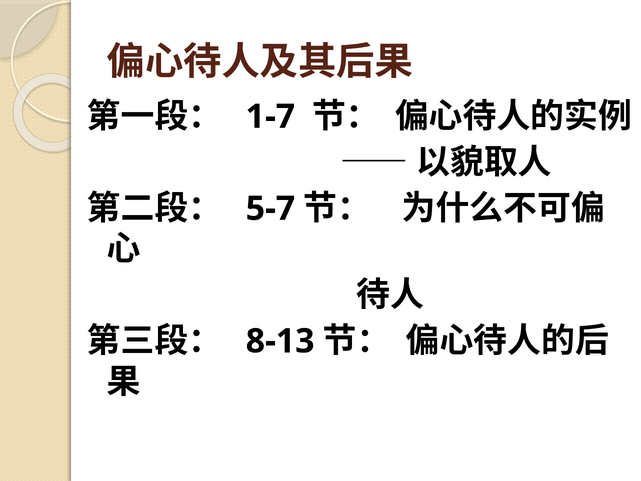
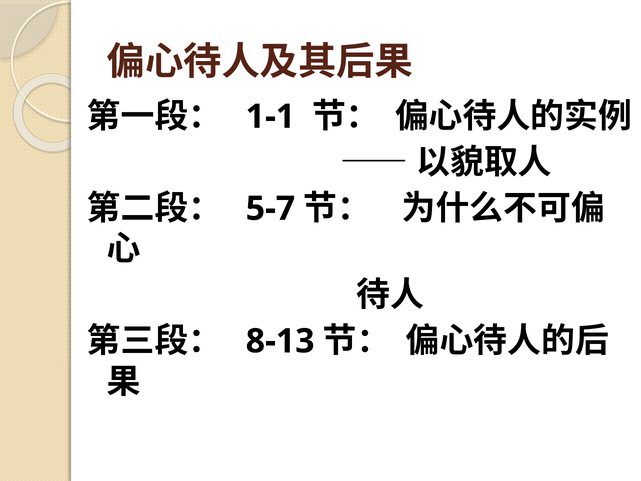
1-7: 1-7 -> 1-1
